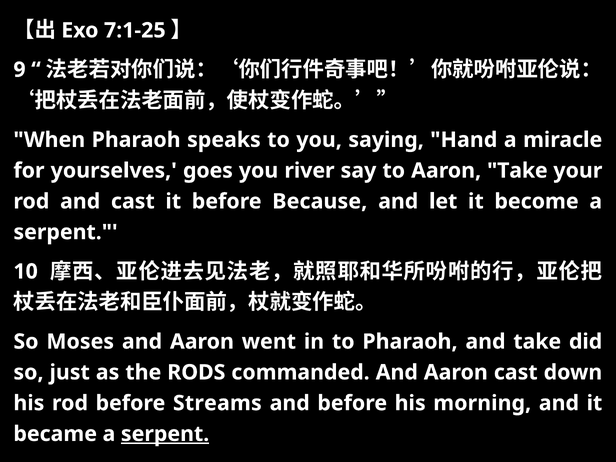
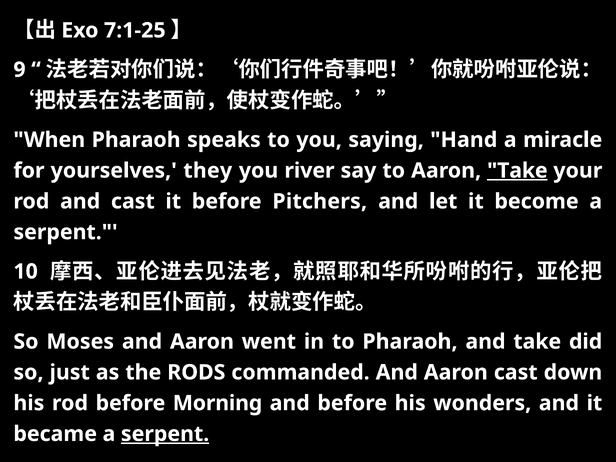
goes: goes -> they
Take at (517, 171) underline: none -> present
Because: Because -> Pitchers
Streams: Streams -> Morning
morning: morning -> wonders
